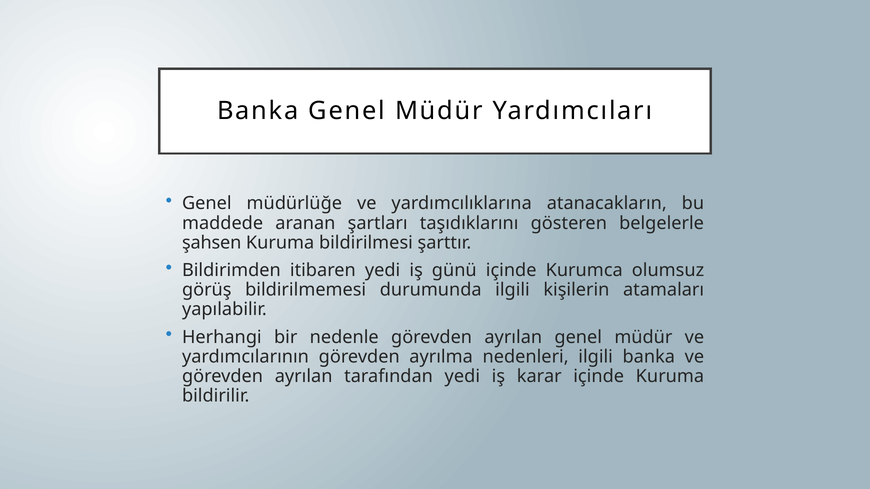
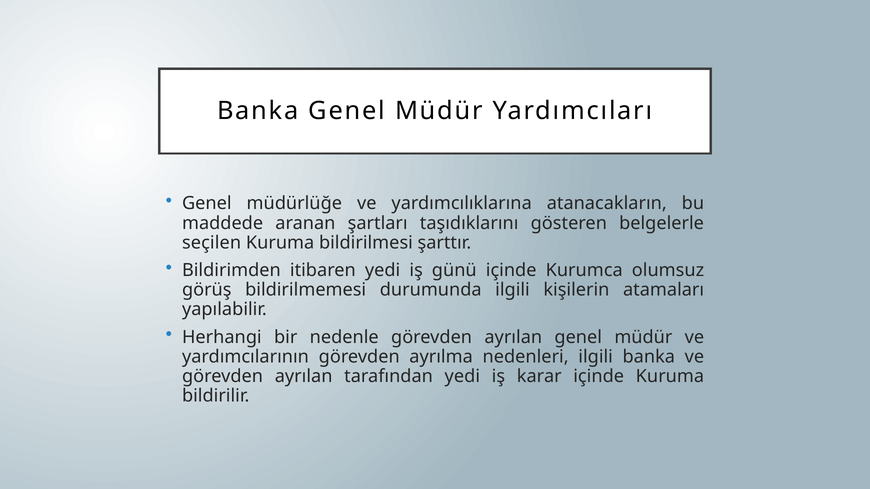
şahsen: şahsen -> seçilen
